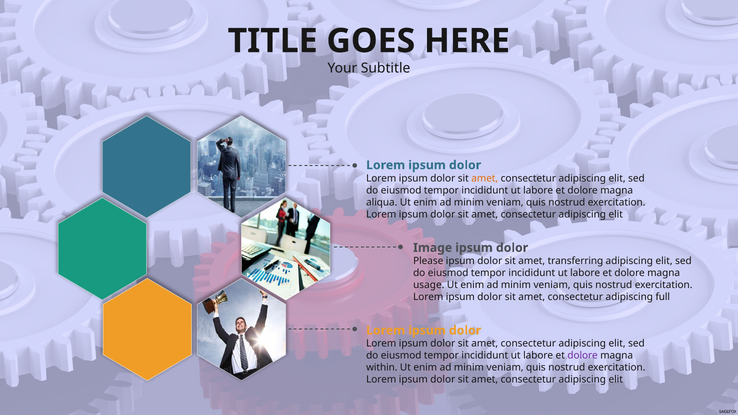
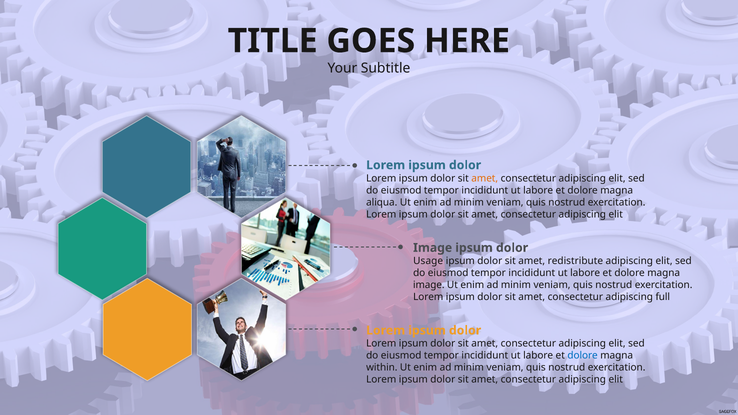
Please: Please -> Usage
transferring: transferring -> redistribute
usage at (429, 285): usage -> image
dolore at (583, 356) colour: purple -> blue
